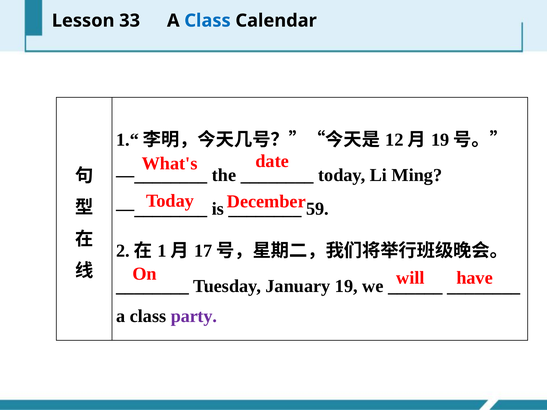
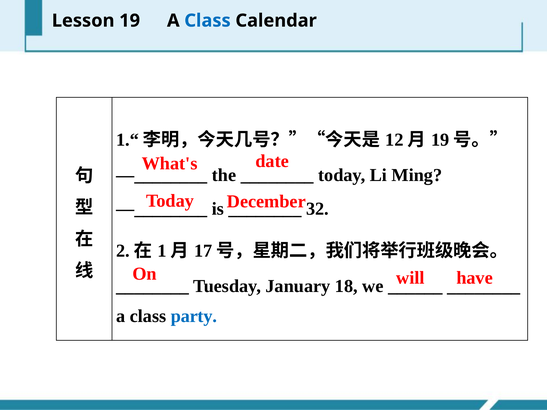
33: 33 -> 19
59: 59 -> 32
19: 19 -> 18
party colour: purple -> blue
